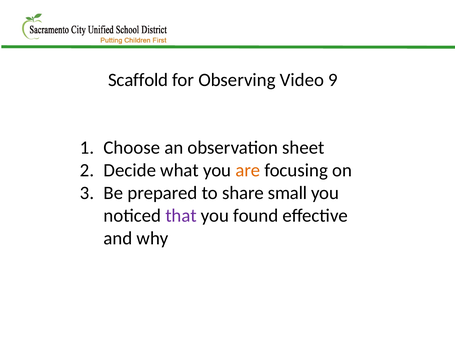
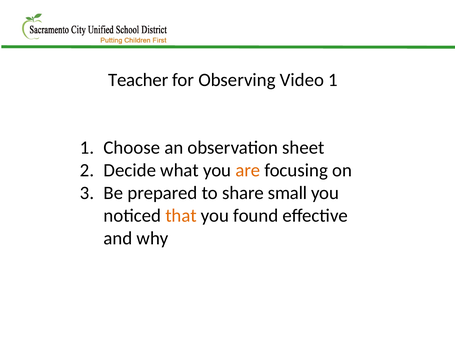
Scaffold: Scaffold -> Teacher
Video 9: 9 -> 1
that colour: purple -> orange
